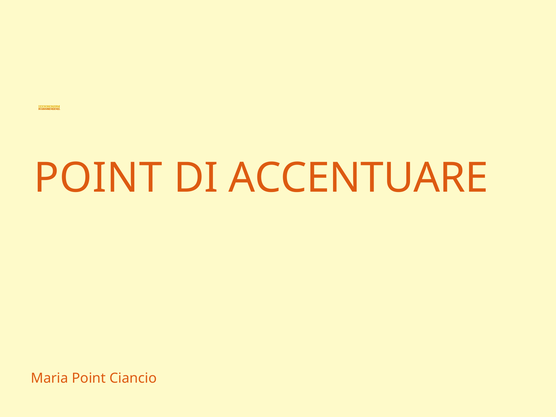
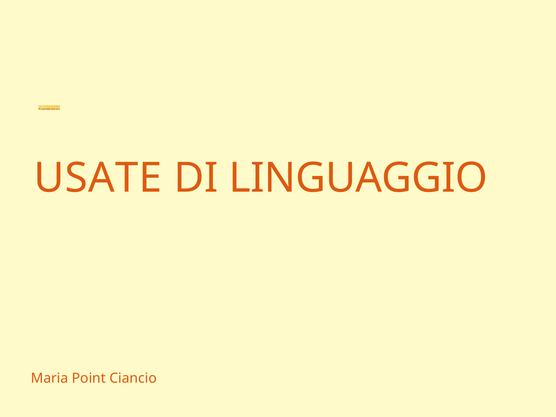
POINT at (98, 178): POINT -> USATE
ACCENTUARE: ACCENTUARE -> LINGUAGGIO
